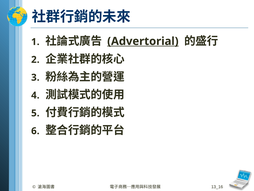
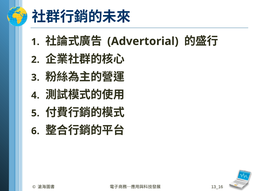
Advertorial underline: present -> none
